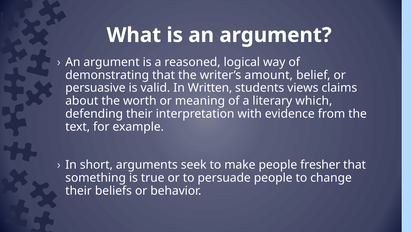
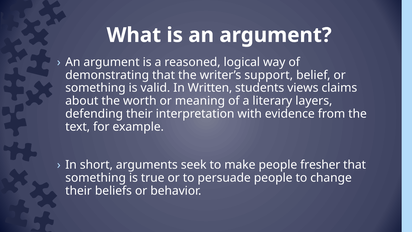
amount: amount -> support
persuasive at (95, 88): persuasive -> something
which: which -> layers
